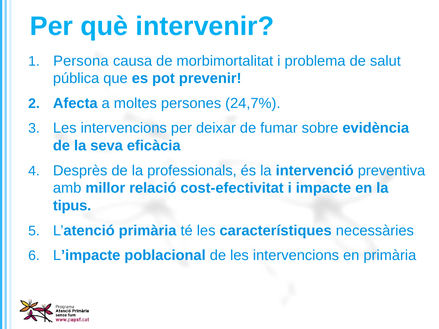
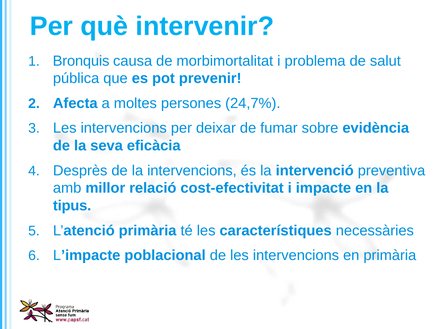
Persona: Persona -> Bronquis
la professionals: professionals -> intervencions
